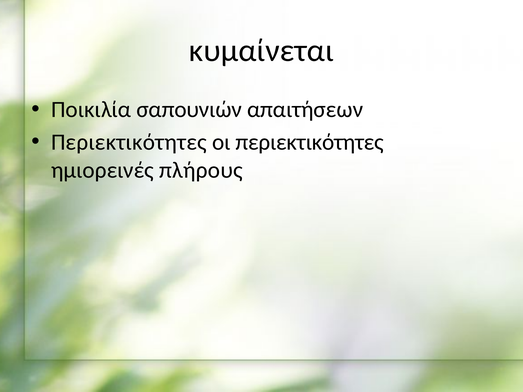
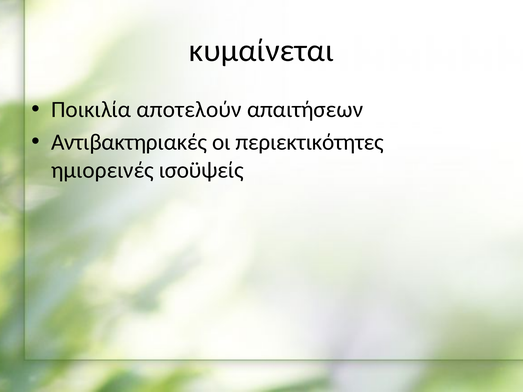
σαπουνιών: σαπουνιών -> αποτελούν
Περιεκτικότητες at (129, 142): Περιεκτικότητες -> Αντιβακτηριακές
πλήρους: πλήρους -> ισοϋψείς
